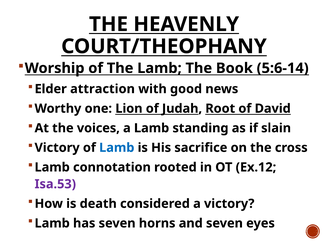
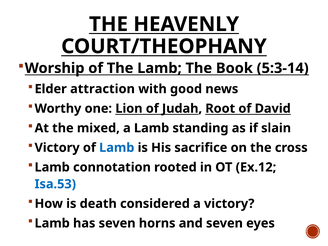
5:6-14: 5:6-14 -> 5:3-14
voices: voices -> mixed
Isa.53 colour: purple -> blue
